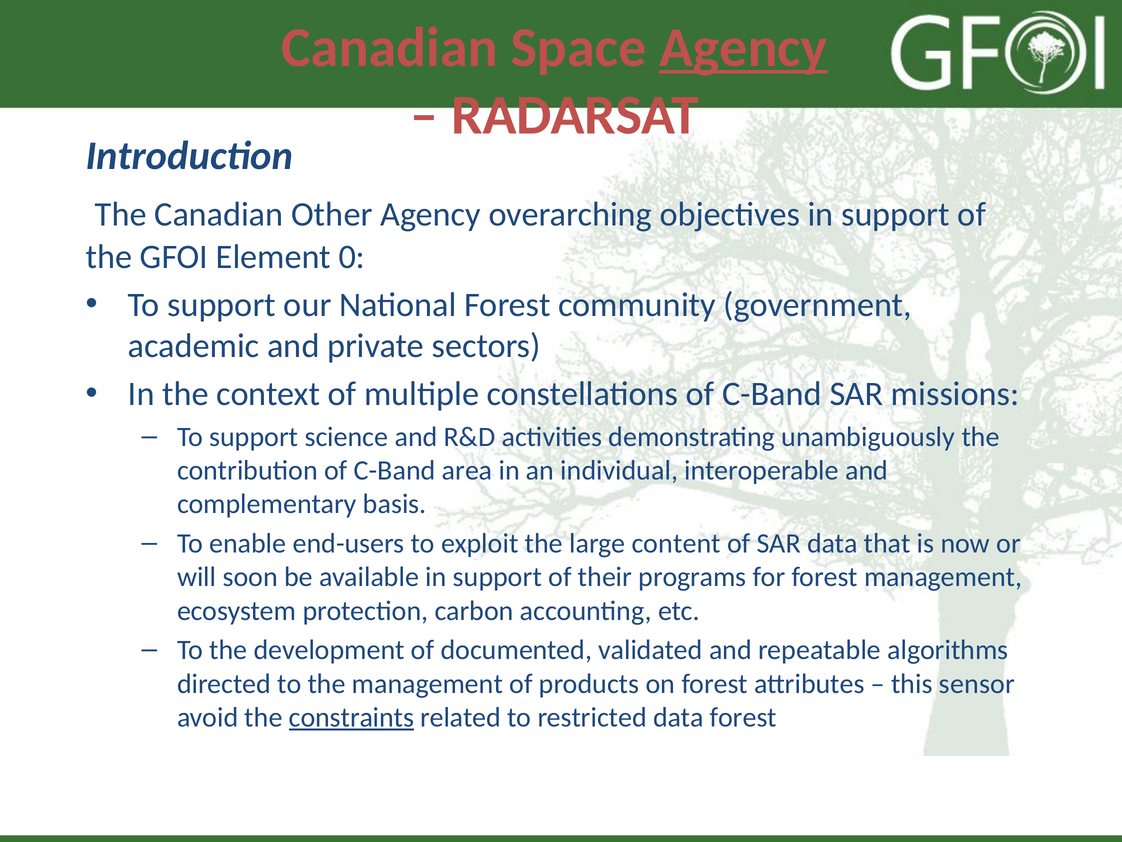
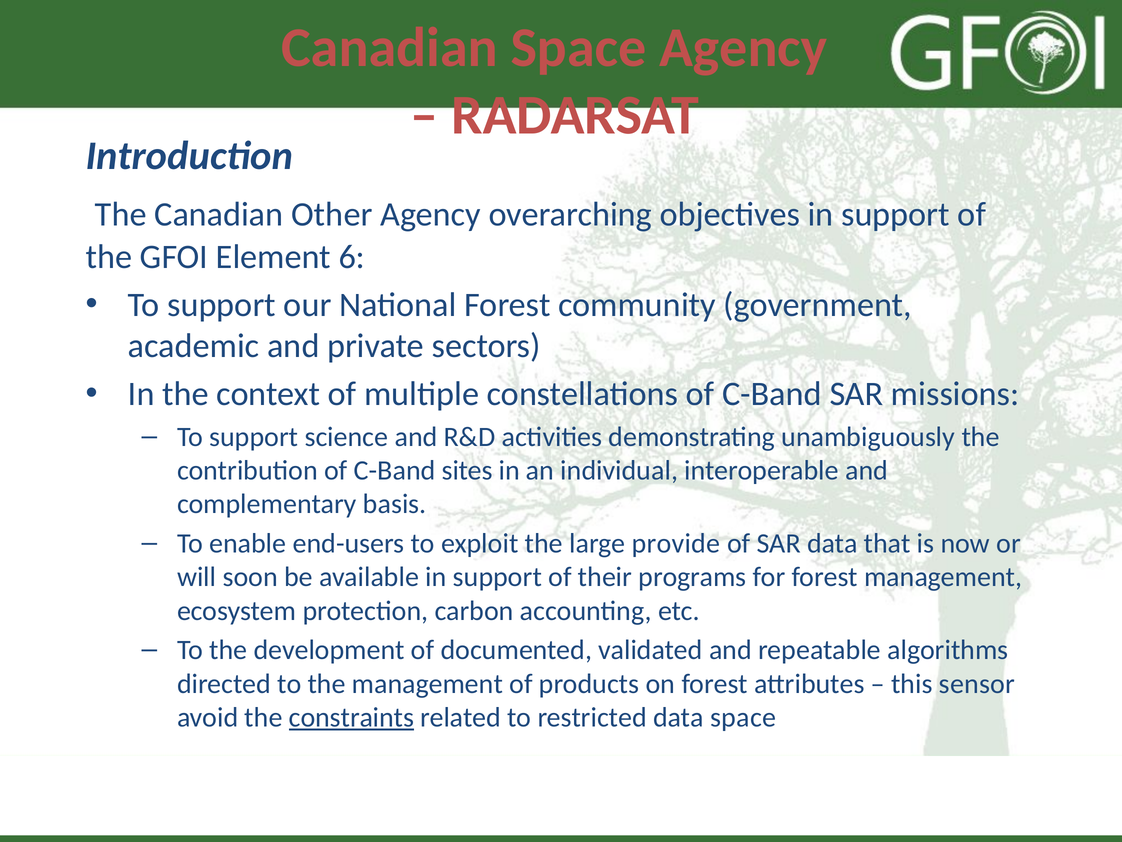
Agency at (743, 48) underline: present -> none
0: 0 -> 6
area: area -> sites
content: content -> provide
data forest: forest -> space
